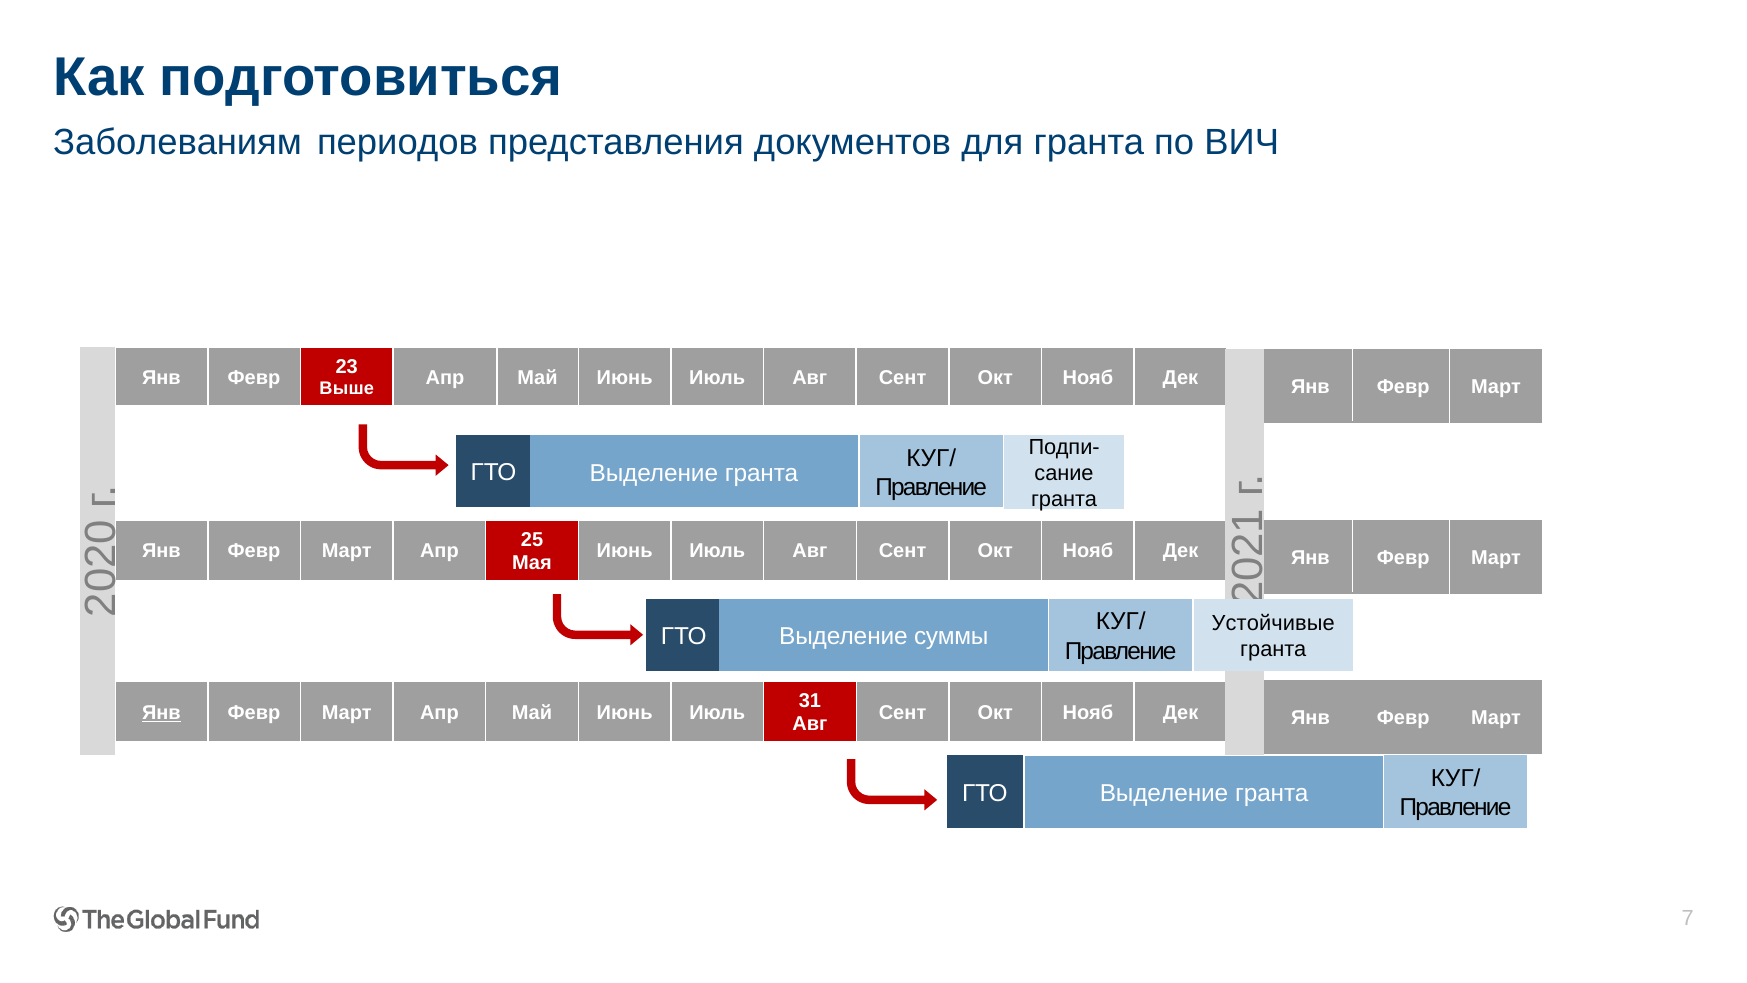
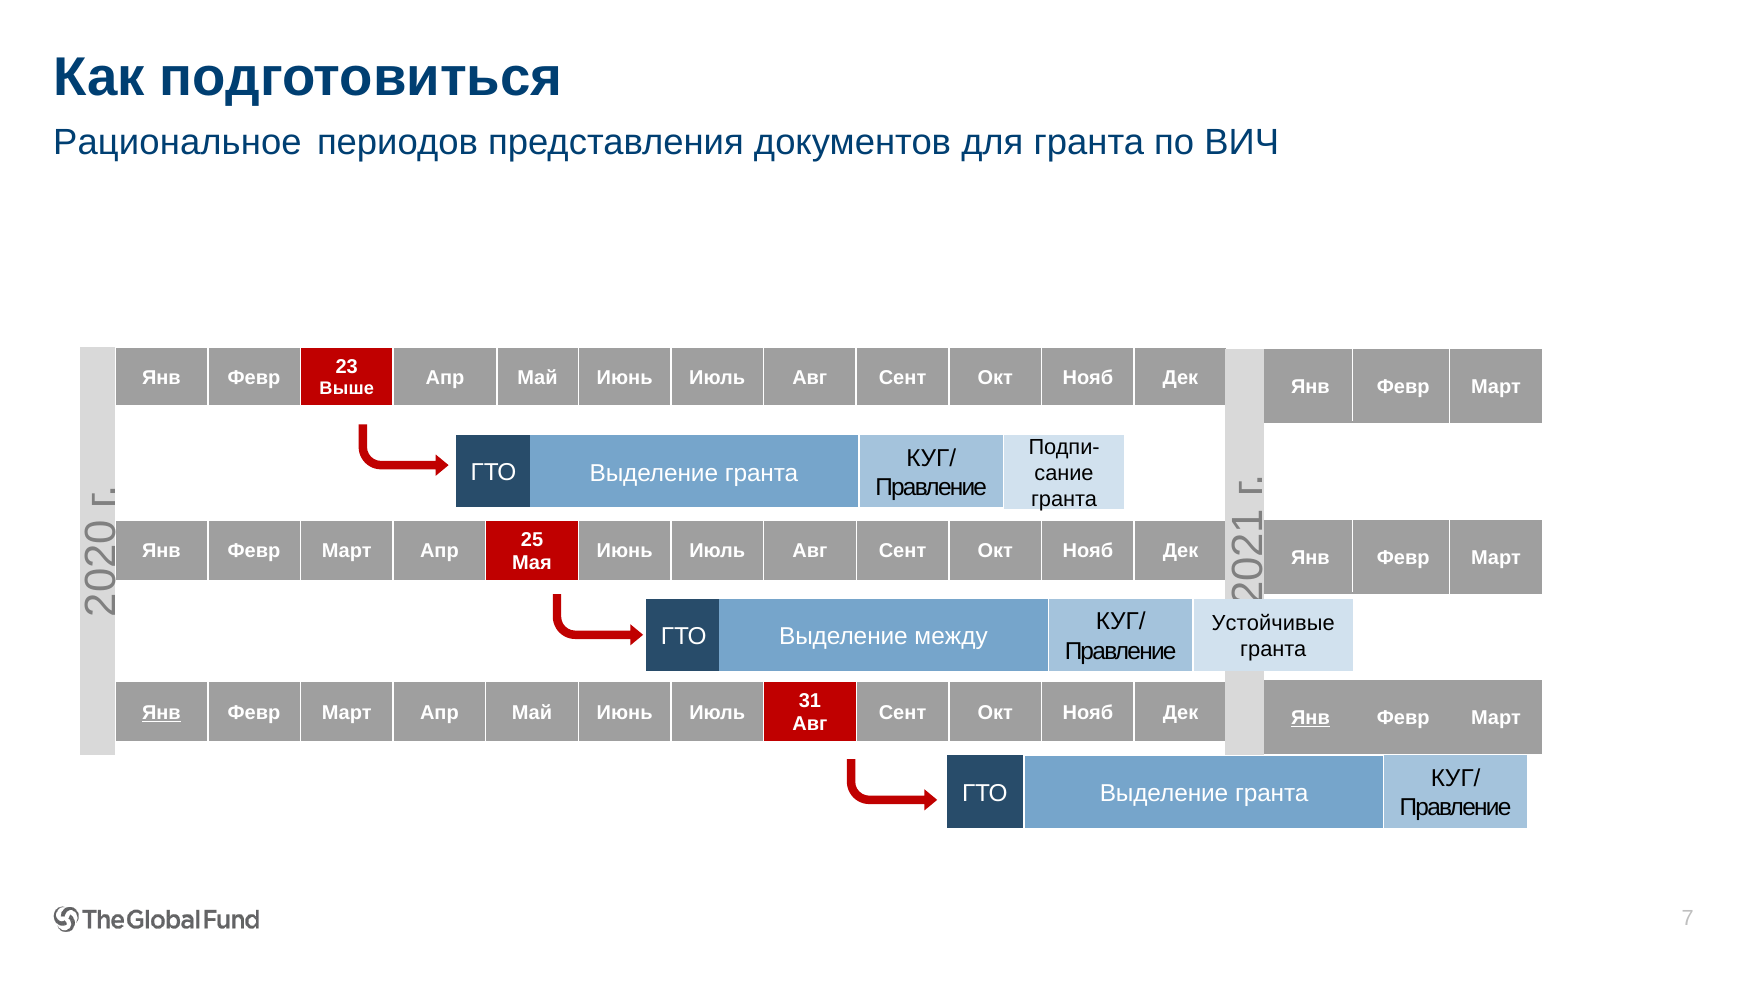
Заболеваниям: Заболеваниям -> Рациональное
суммы: суммы -> между
Янв at (1310, 717) underline: none -> present
